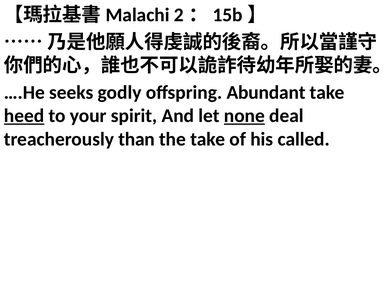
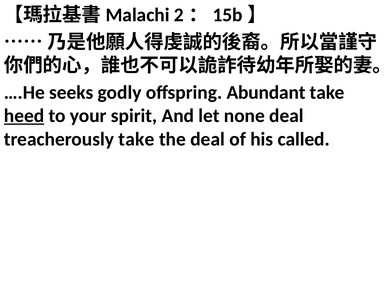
none underline: present -> none
treacherously than: than -> take
the take: take -> deal
